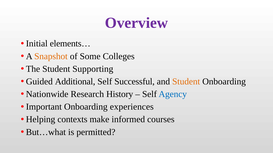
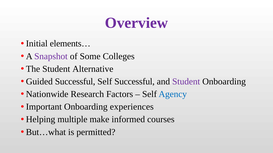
Snapshot colour: orange -> purple
Supporting: Supporting -> Alternative
Guided Additional: Additional -> Successful
Student at (186, 82) colour: orange -> purple
History: History -> Factors
contexts: contexts -> multiple
